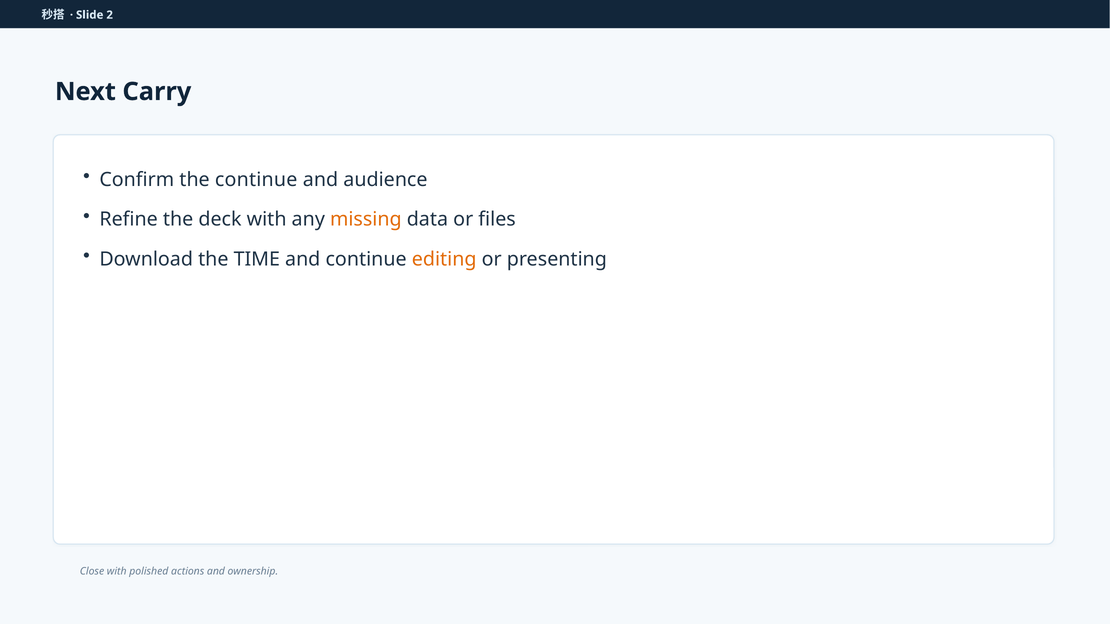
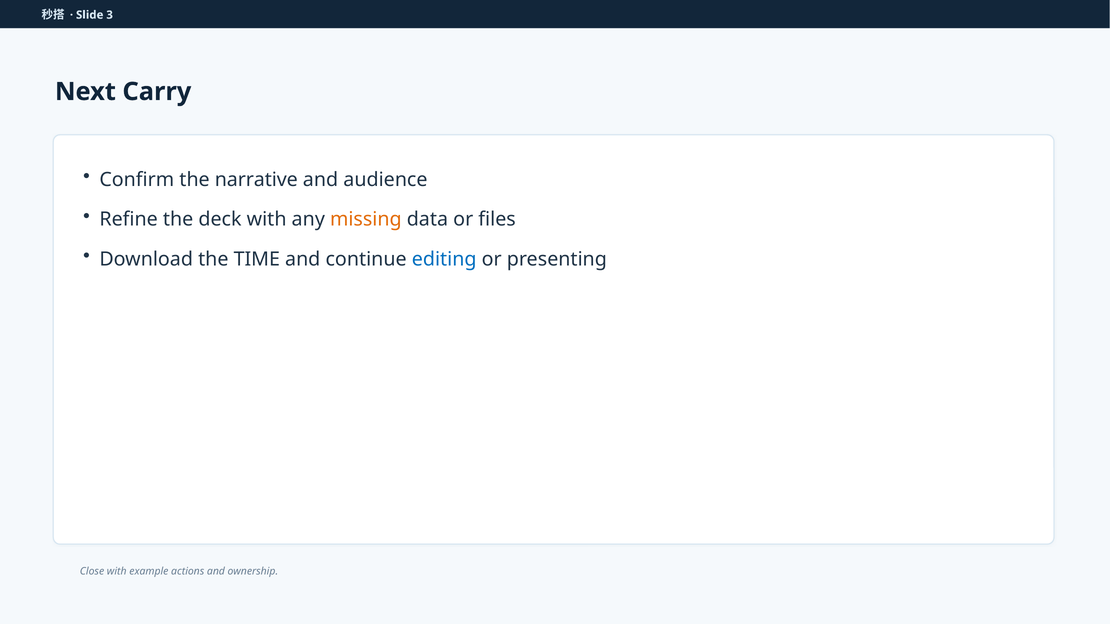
2: 2 -> 3
the continue: continue -> narrative
editing colour: orange -> blue
polished: polished -> example
